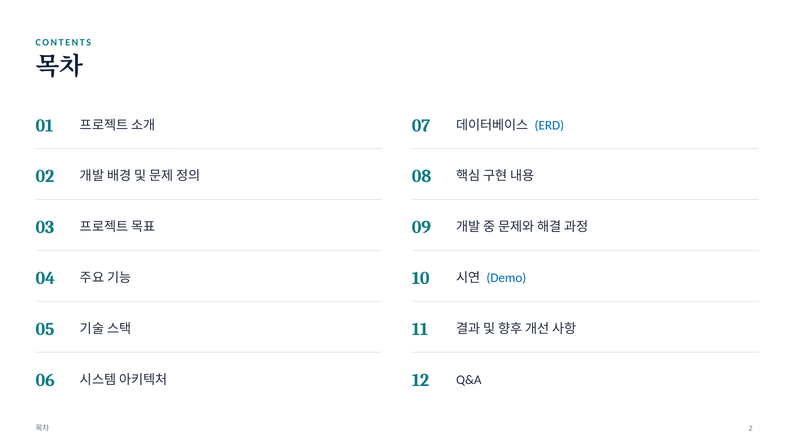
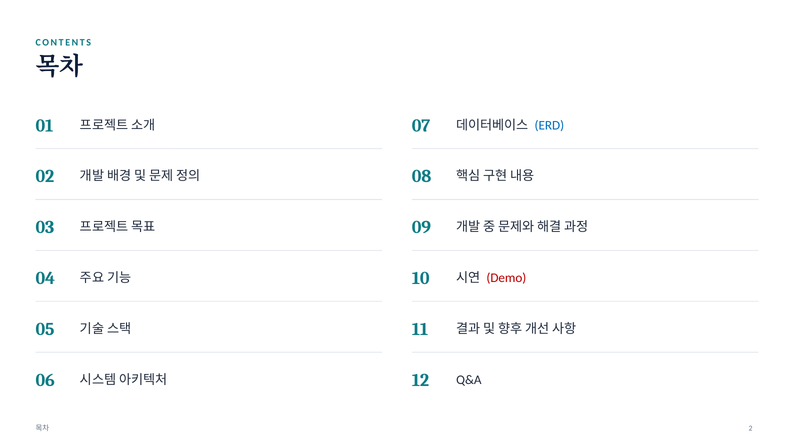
Demo colour: blue -> red
